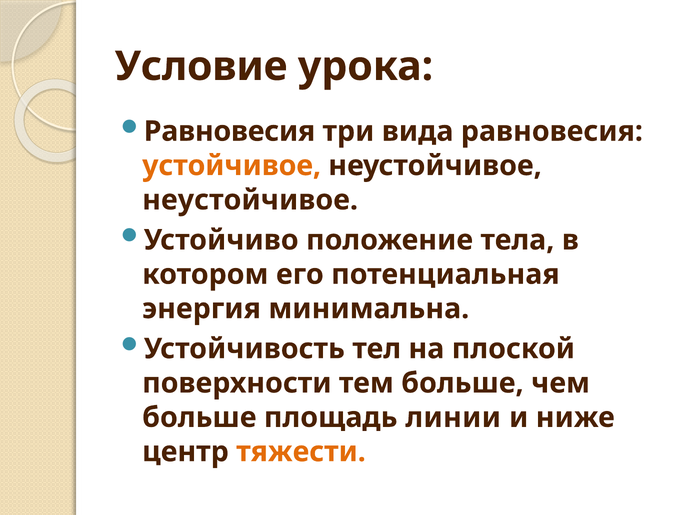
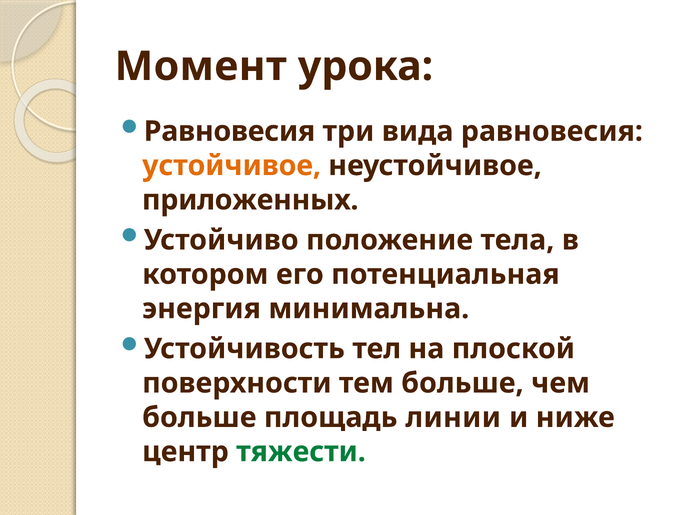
Условие: Условие -> Момент
неустойчивое at (250, 200): неустойчивое -> приложенных
тяжести colour: orange -> green
